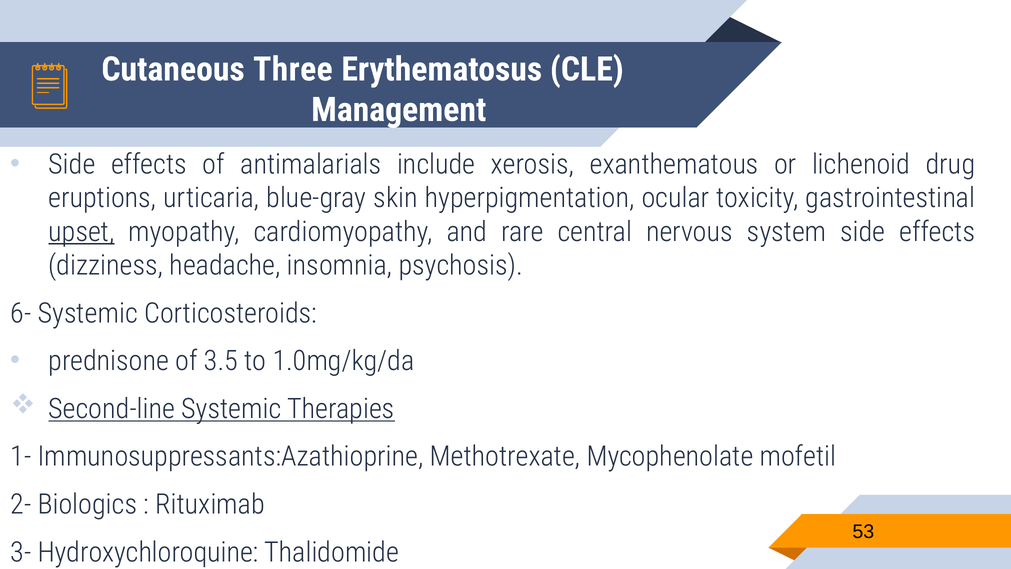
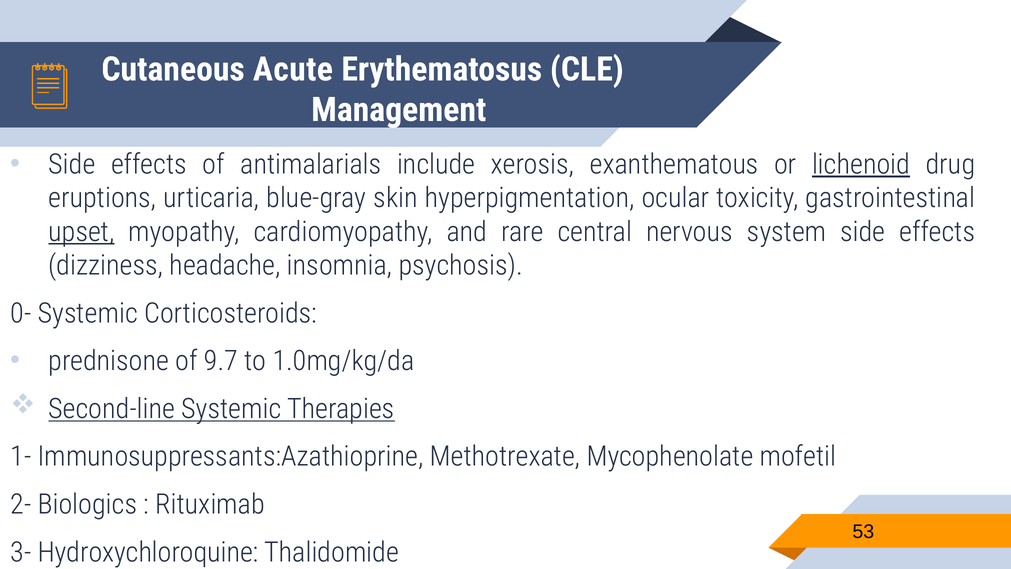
Three: Three -> Acute
lichenoid underline: none -> present
6-: 6- -> 0-
3.5: 3.5 -> 9.7
